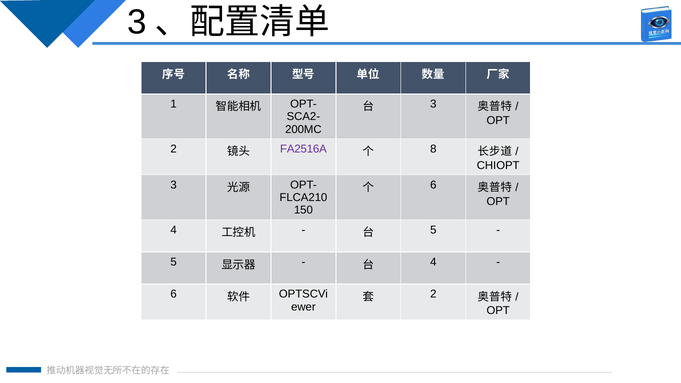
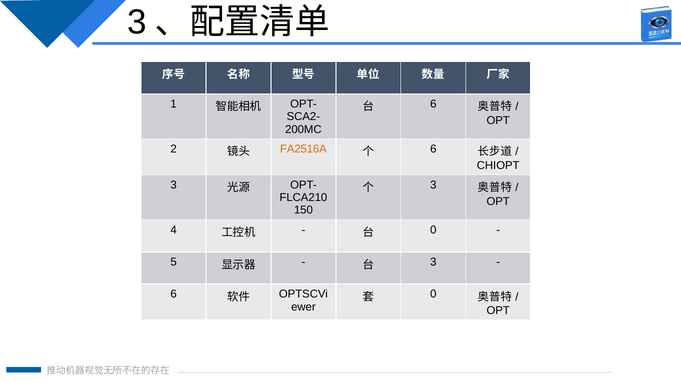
3 at (433, 104): 3 -> 6
FA2516A colour: purple -> orange
8 at (433, 149): 8 -> 6
6 at (433, 185): 6 -> 3
5 at (433, 230): 5 -> 0
4 at (433, 262): 4 -> 3
2 at (433, 294): 2 -> 0
